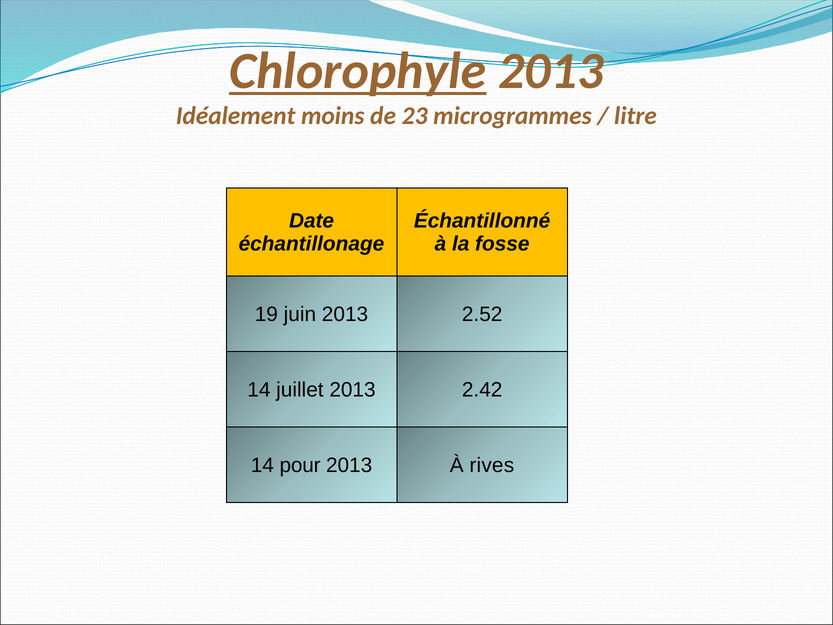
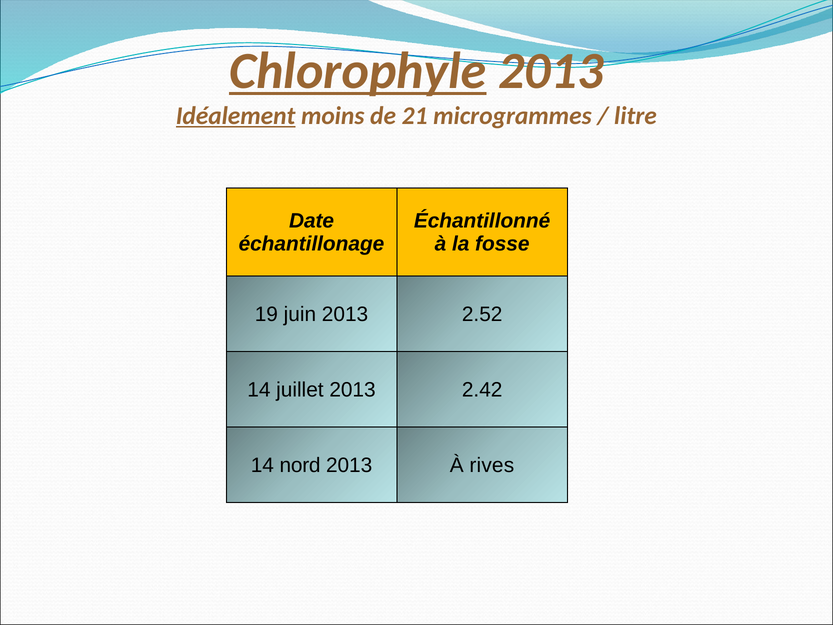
Idéalement underline: none -> present
23: 23 -> 21
pour: pour -> nord
